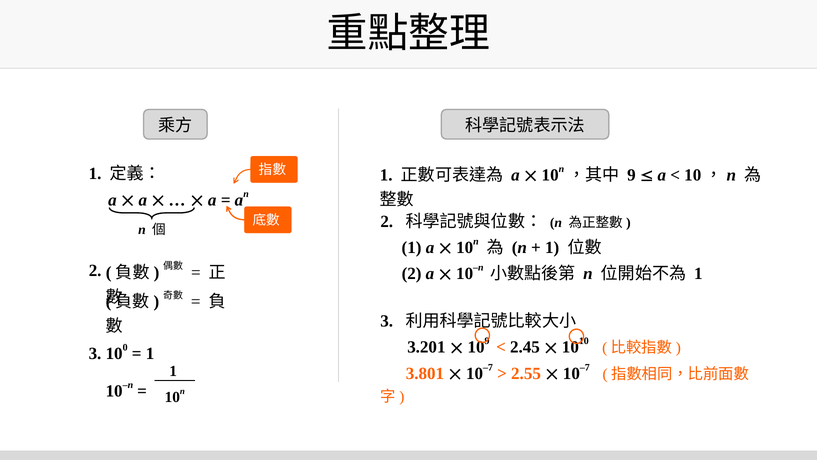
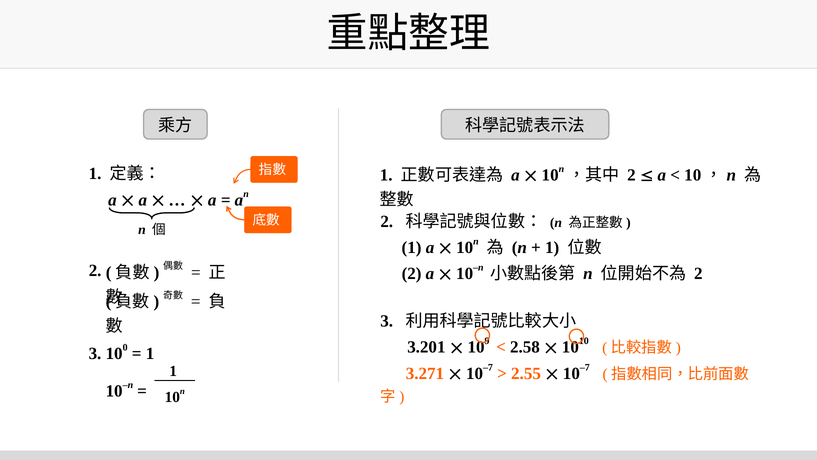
9 at (631, 175): 9 -> 2
1 at (698, 274): 1 -> 2
2.45: 2.45 -> 2.58
3.801: 3.801 -> 3.271
